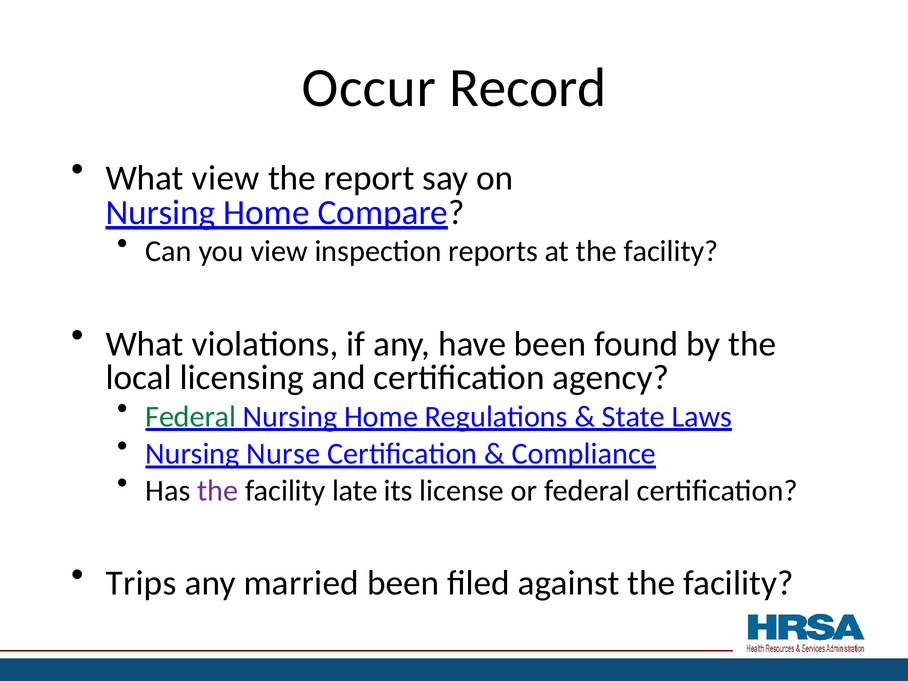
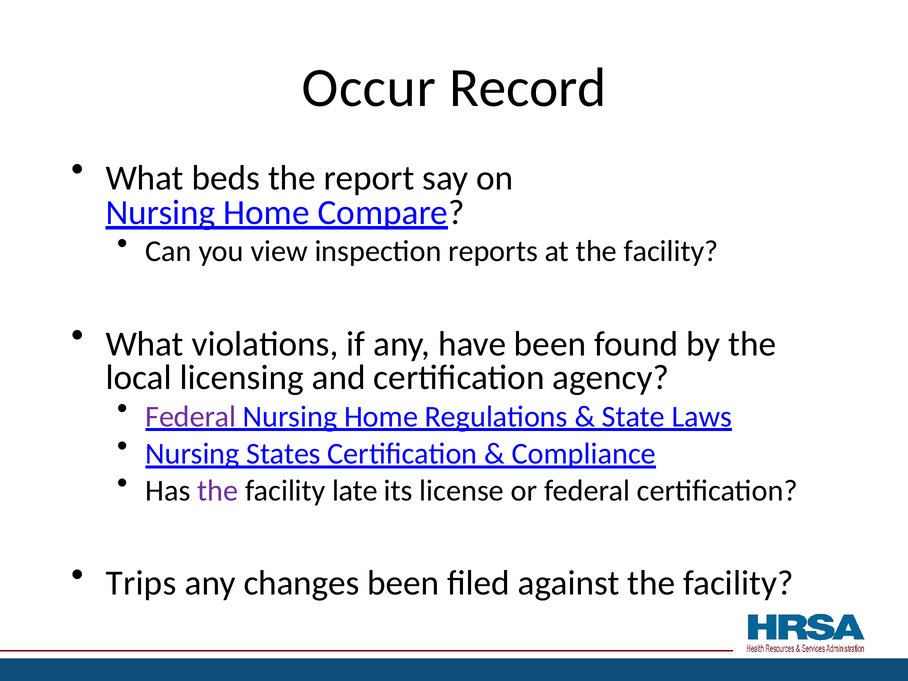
What view: view -> beds
Federal at (191, 417) colour: green -> purple
Nurse: Nurse -> States
married: married -> changes
